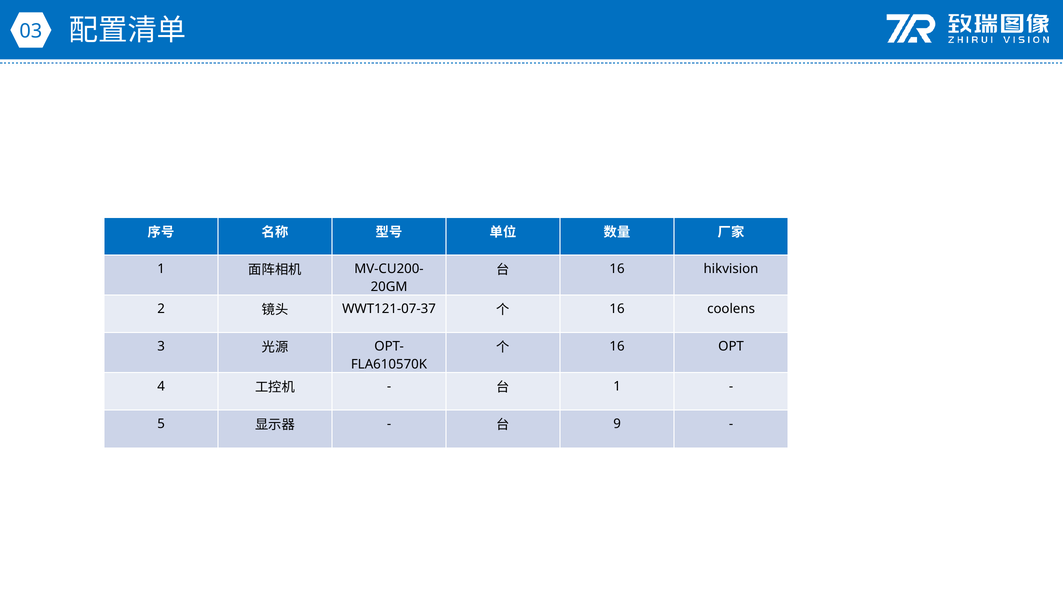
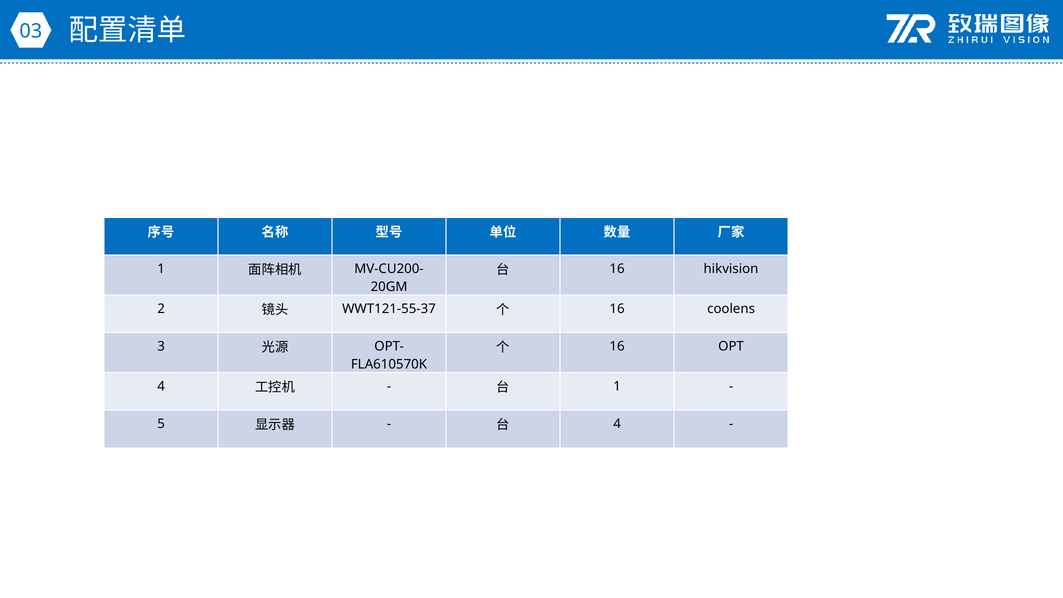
WWT121-07-37: WWT121-07-37 -> WWT121-55-37
9 at (617, 424): 9 -> 4
